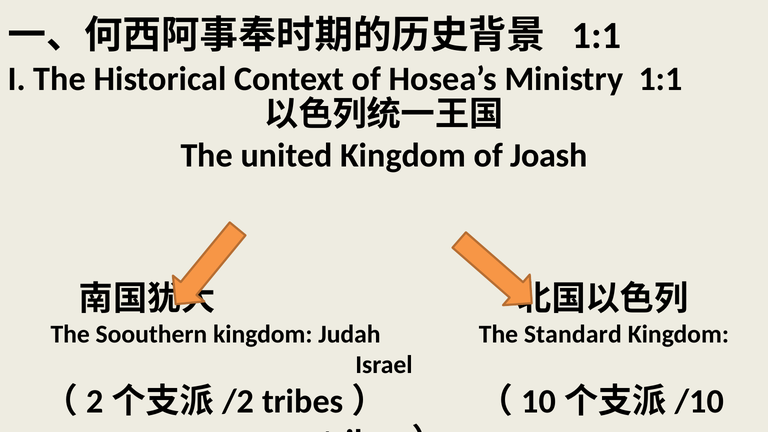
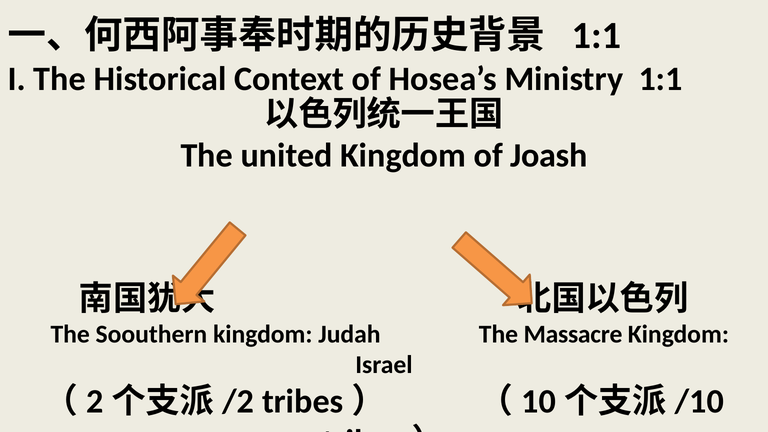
Standard: Standard -> Massacre
